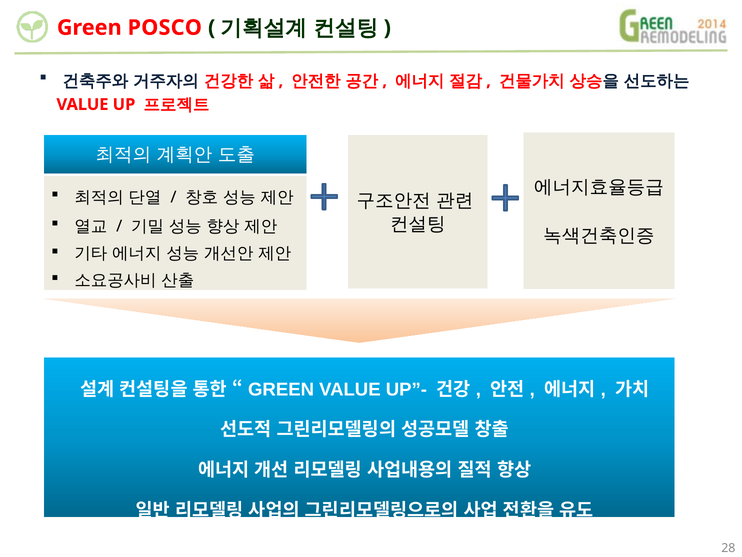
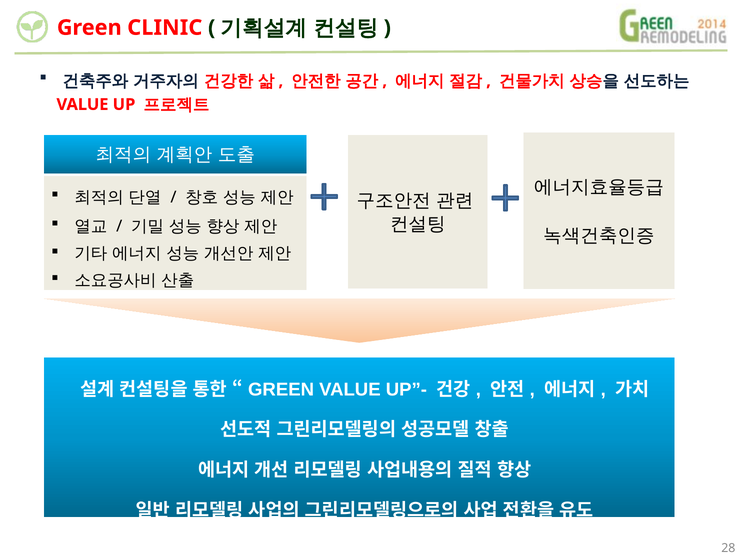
POSCO: POSCO -> CLINIC
